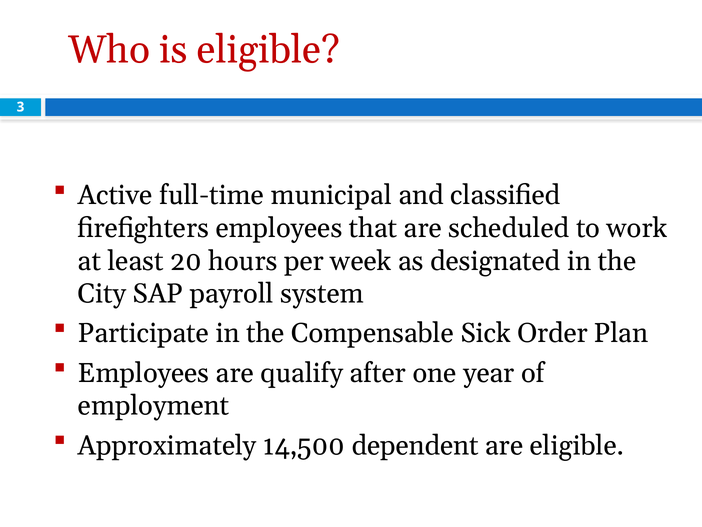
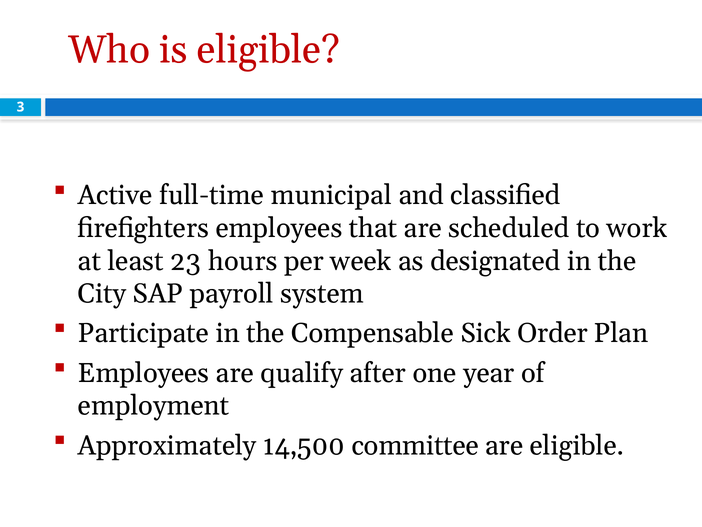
20: 20 -> 23
dependent: dependent -> committee
